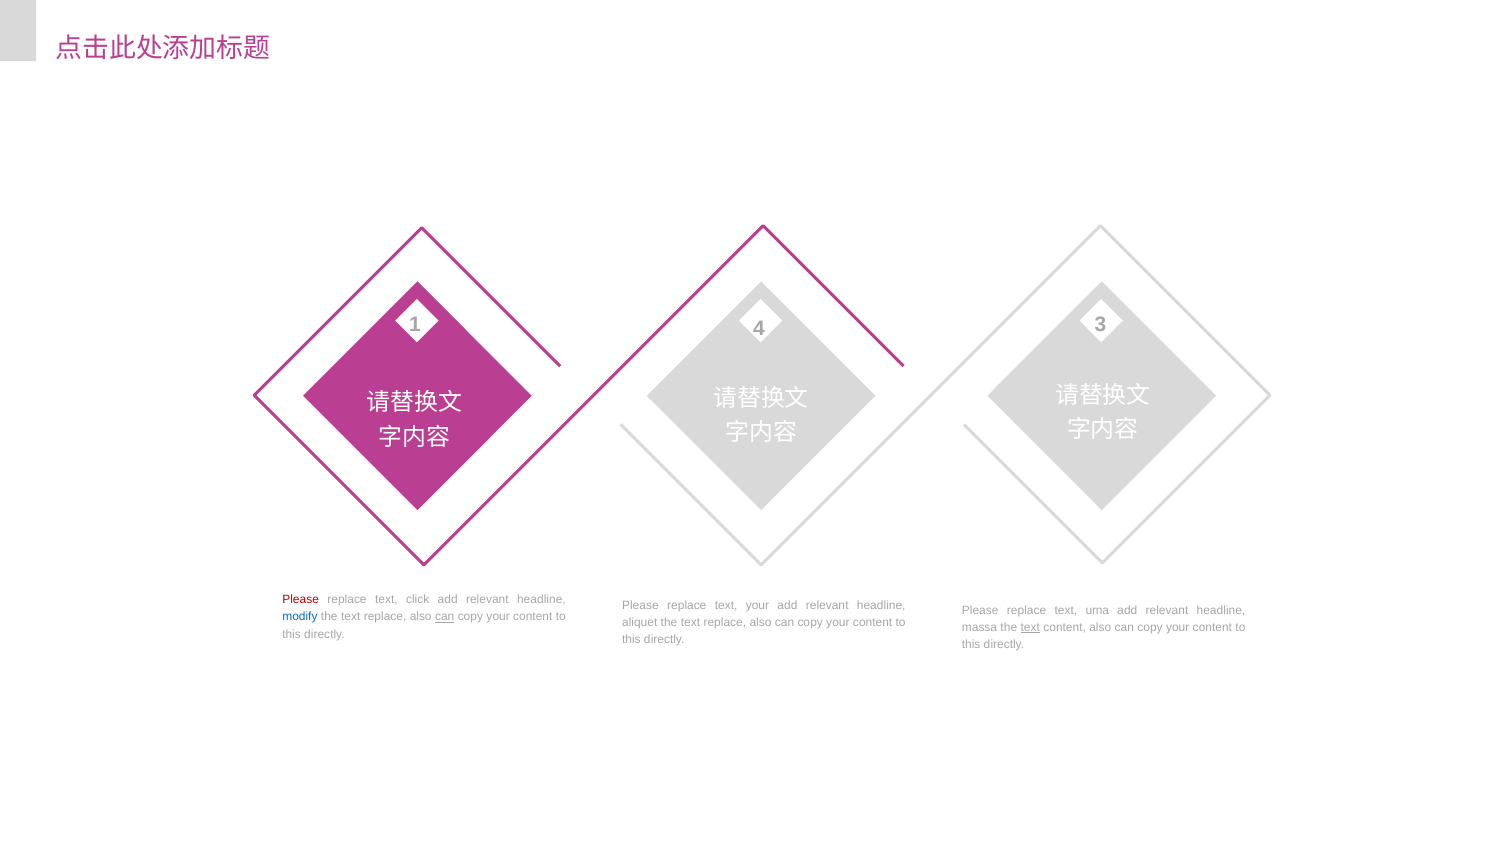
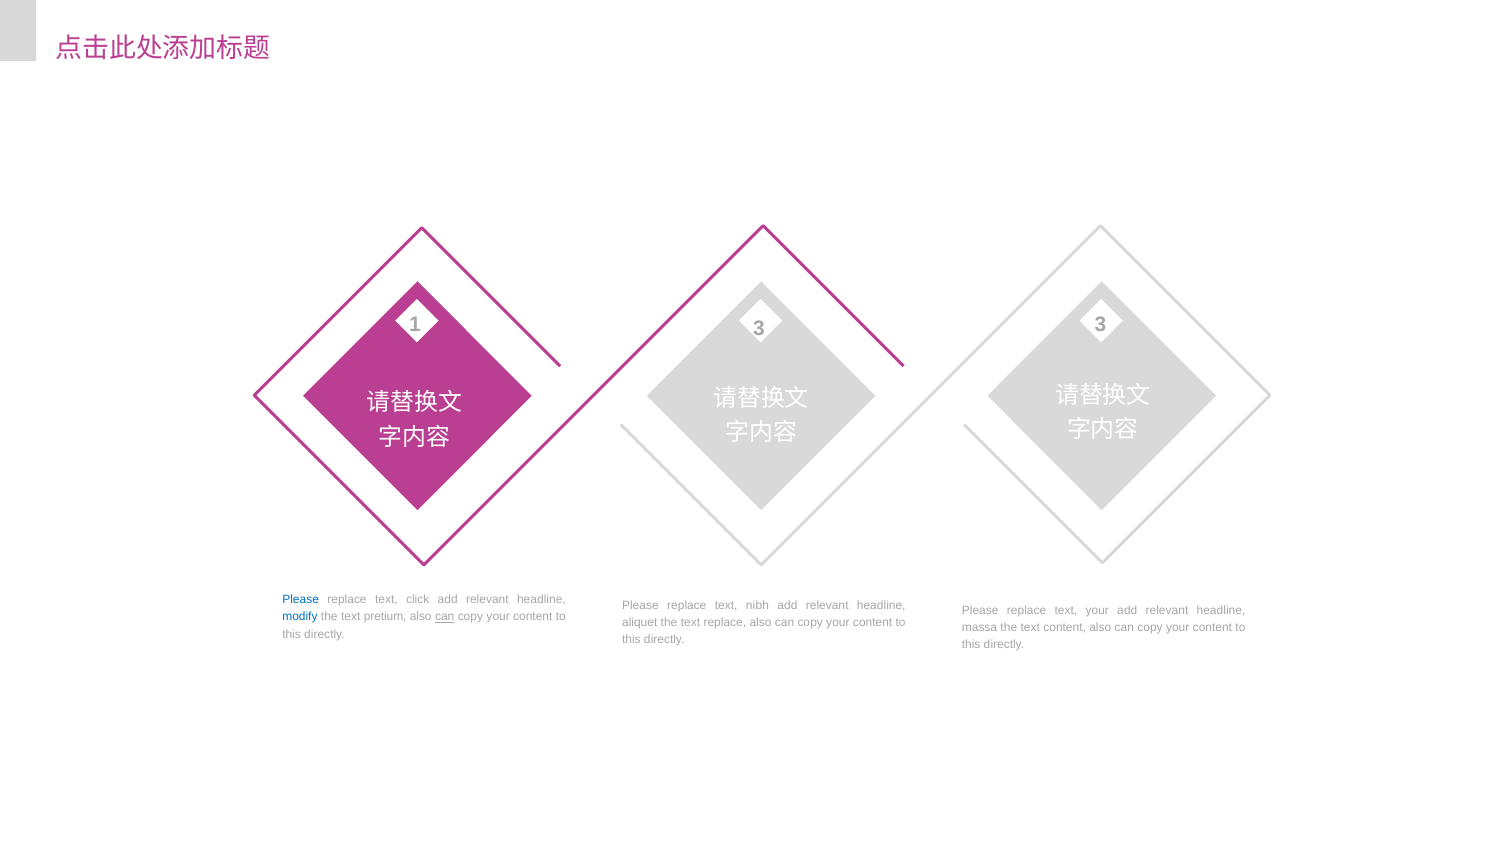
1 4: 4 -> 3
Please at (301, 599) colour: red -> blue
text your: your -> nibh
text urna: urna -> your
replace at (385, 617): replace -> pretium
text at (1030, 627) underline: present -> none
